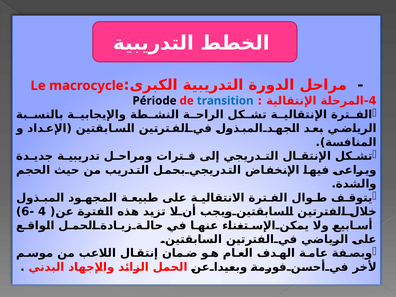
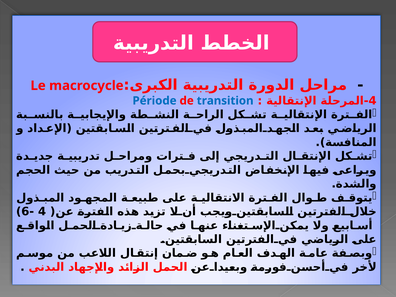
Période colour: black -> blue
